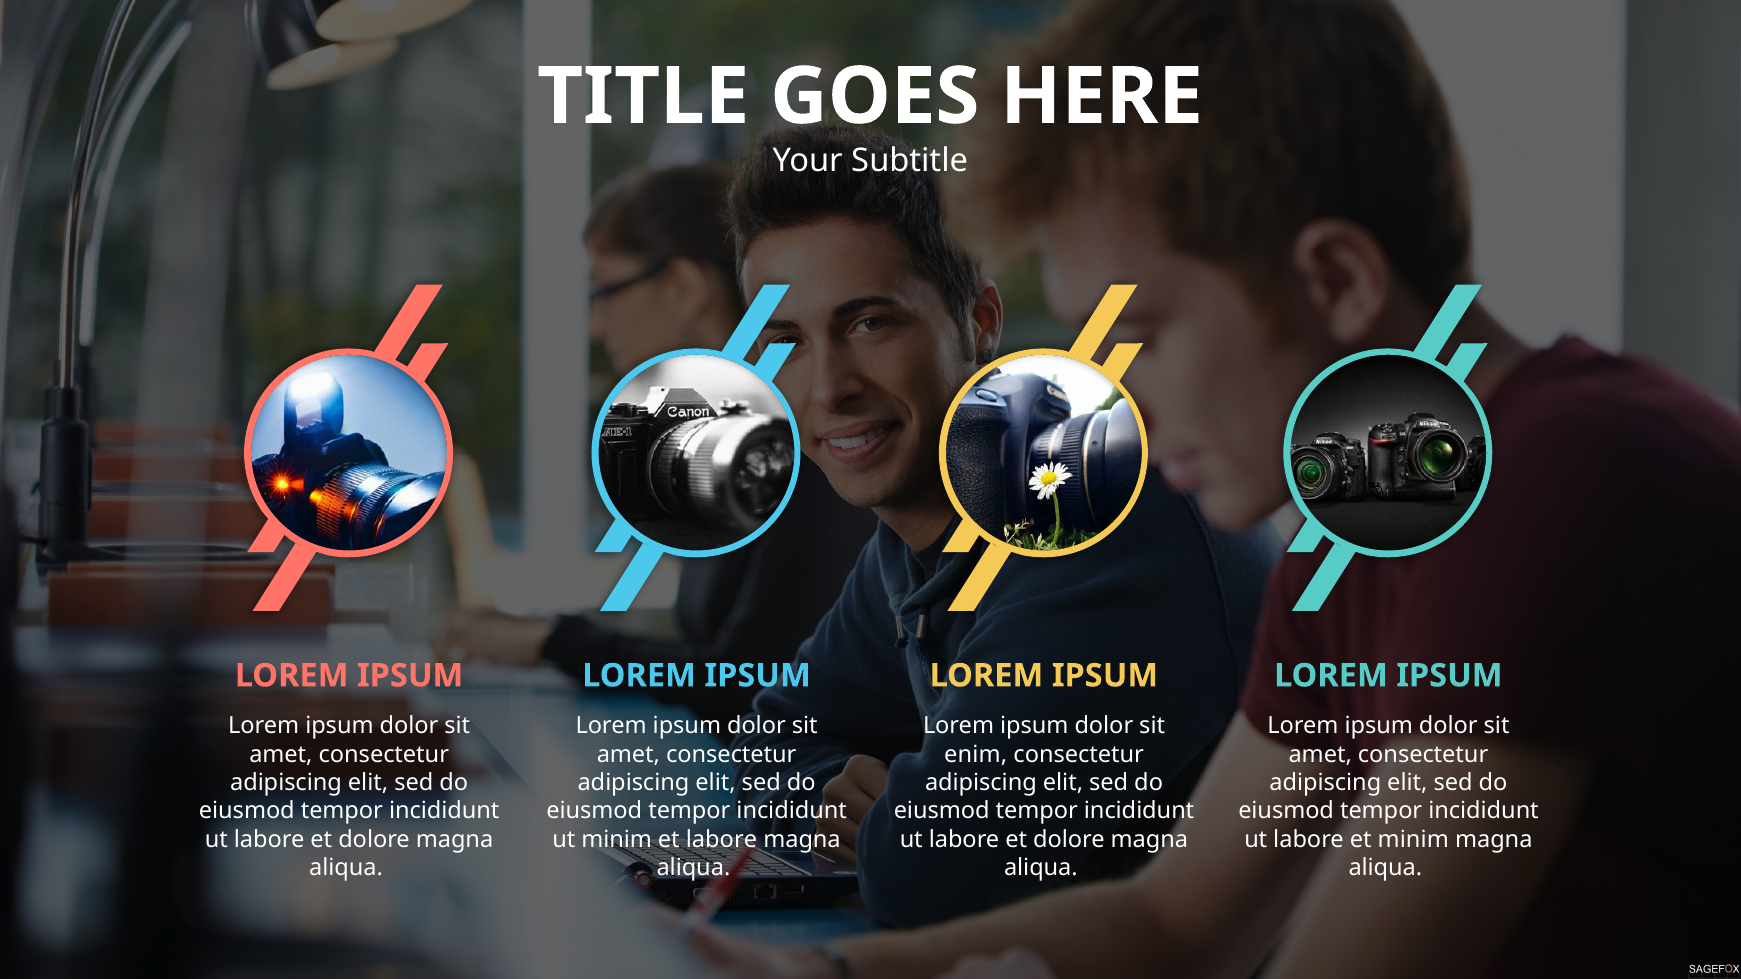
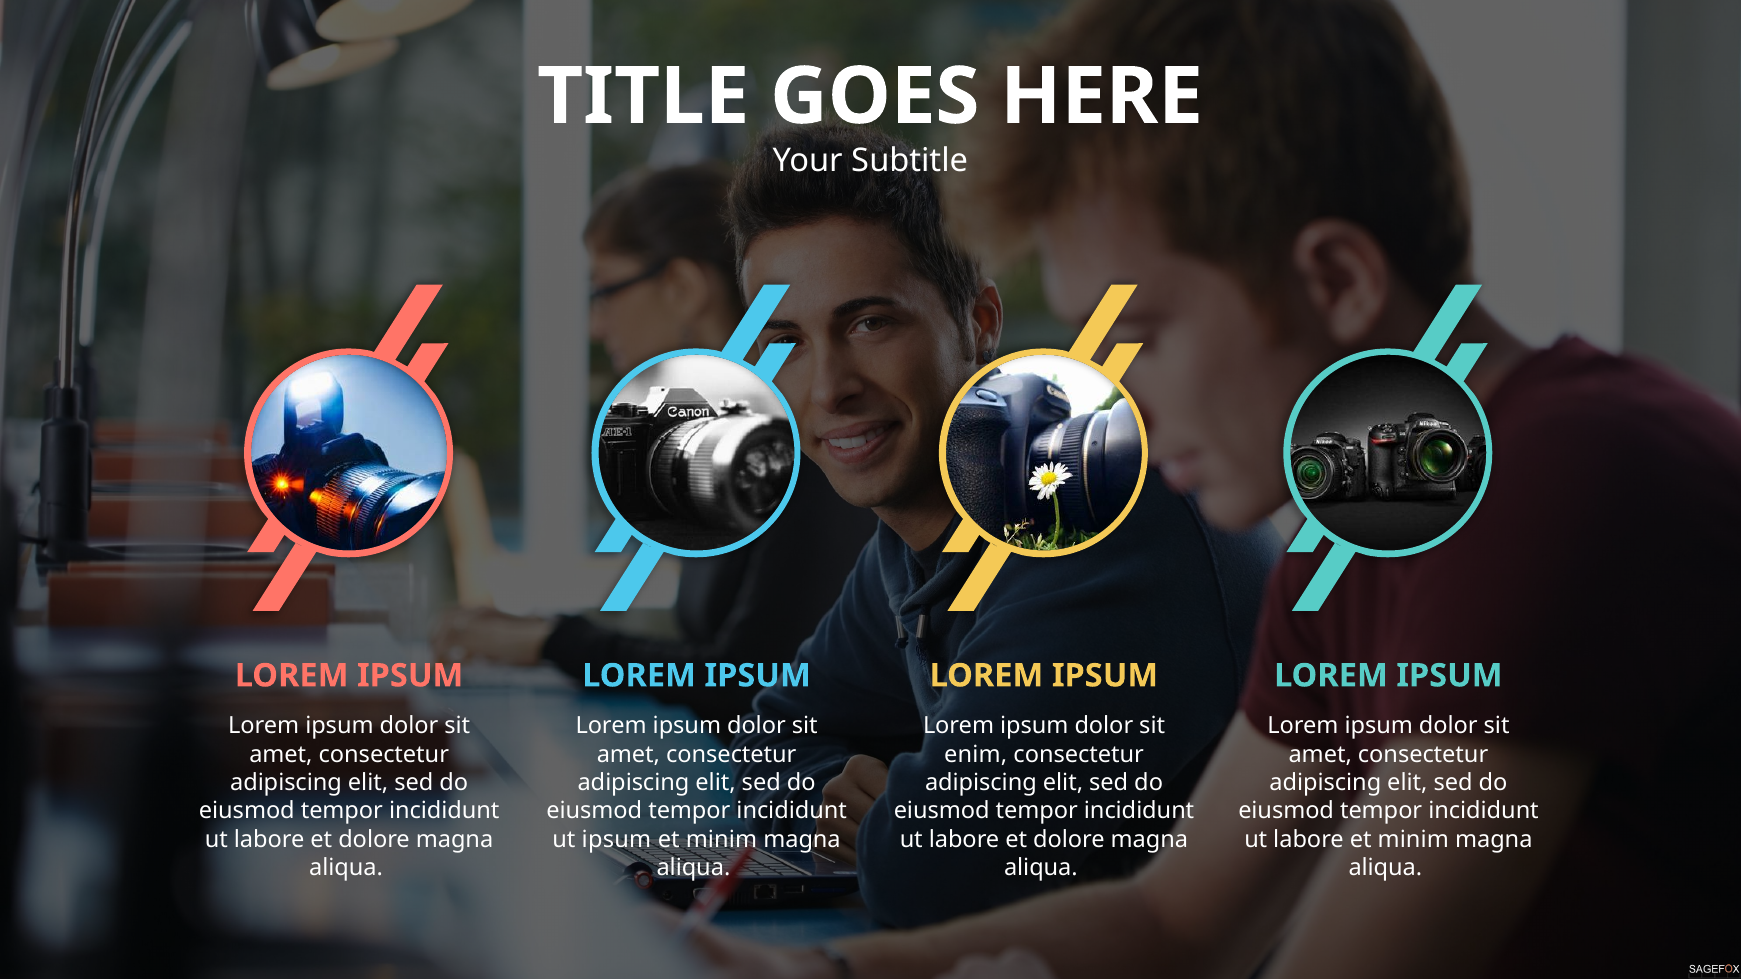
ut minim: minim -> ipsum
labore at (721, 840): labore -> minim
